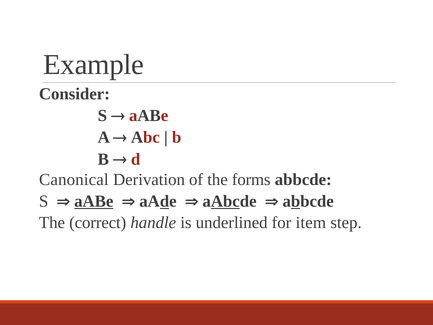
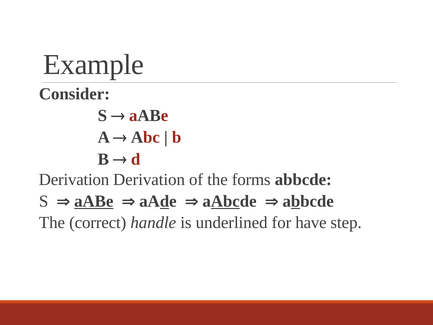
Canonical at (74, 180): Canonical -> Derivation
item: item -> have
